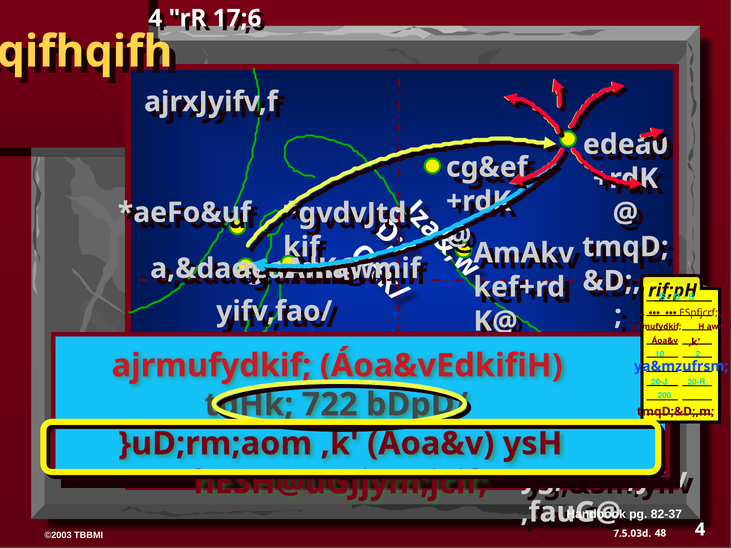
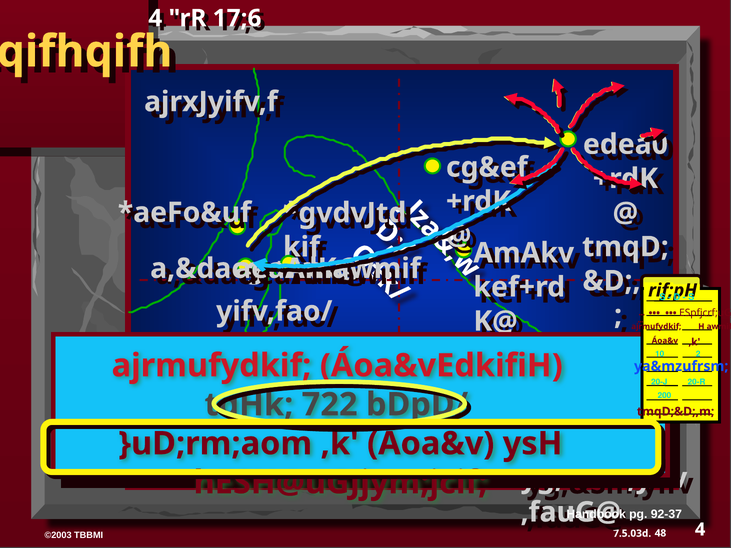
82-37: 82-37 -> 92-37
